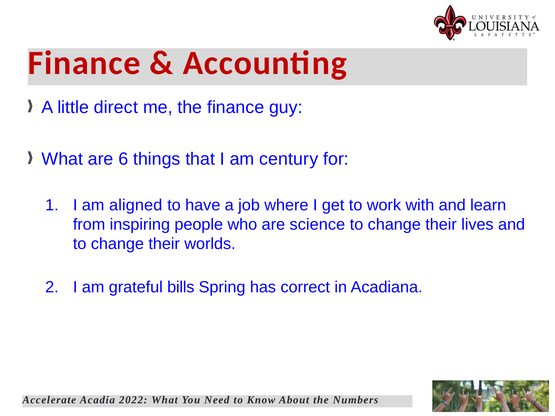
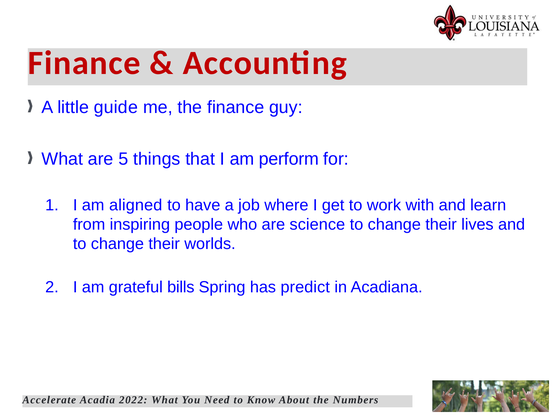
direct: direct -> guide
6: 6 -> 5
century: century -> perform
correct: correct -> predict
